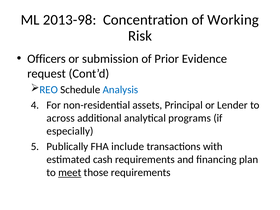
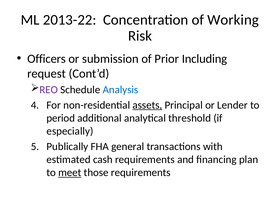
2013-98: 2013-98 -> 2013-22
Evidence: Evidence -> Including
REO colour: blue -> purple
assets underline: none -> present
across: across -> period
programs: programs -> threshold
include: include -> general
